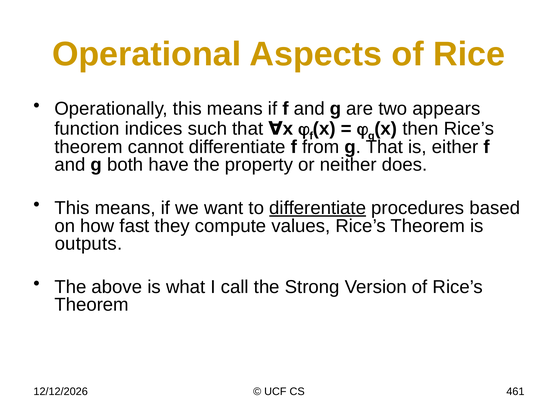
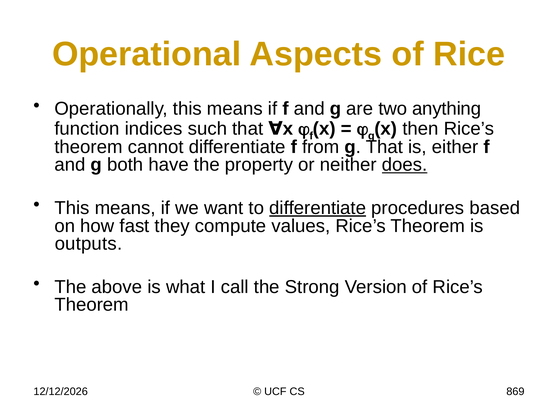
appears: appears -> anything
does underline: none -> present
461: 461 -> 869
